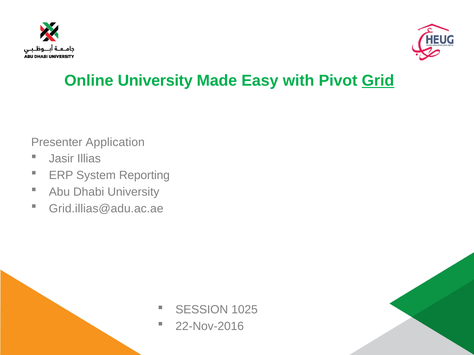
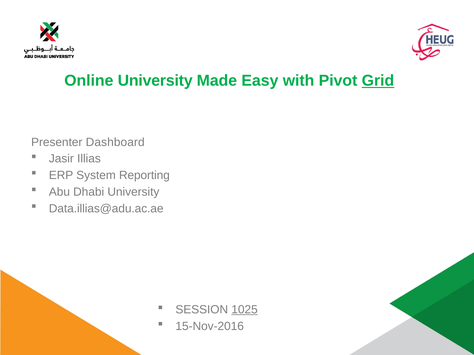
Application: Application -> Dashboard
Grid.illias@adu.ac.ae: Grid.illias@adu.ac.ae -> Data.illias@adu.ac.ae
1025 underline: none -> present
22-Nov-2016: 22-Nov-2016 -> 15-Nov-2016
